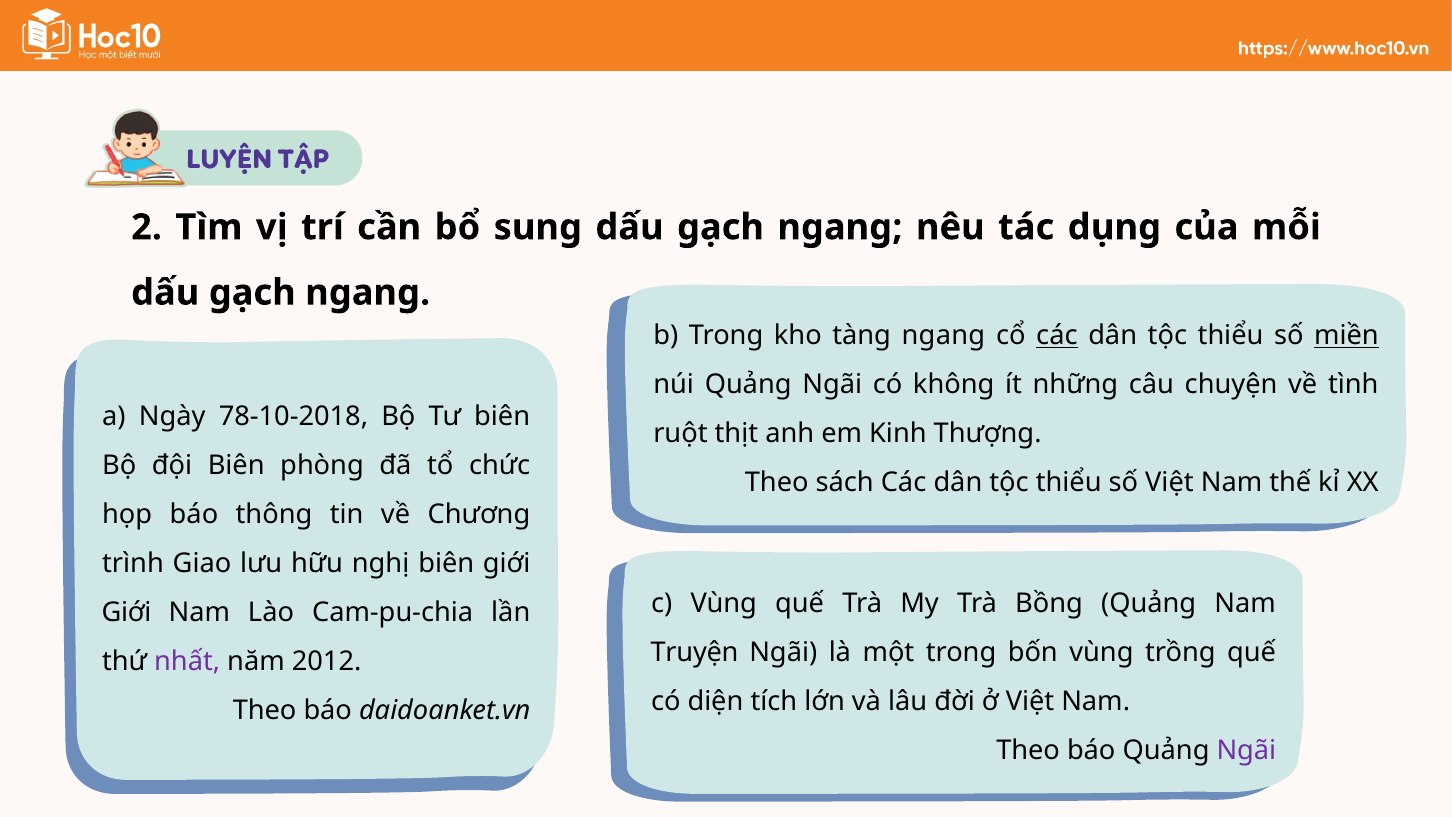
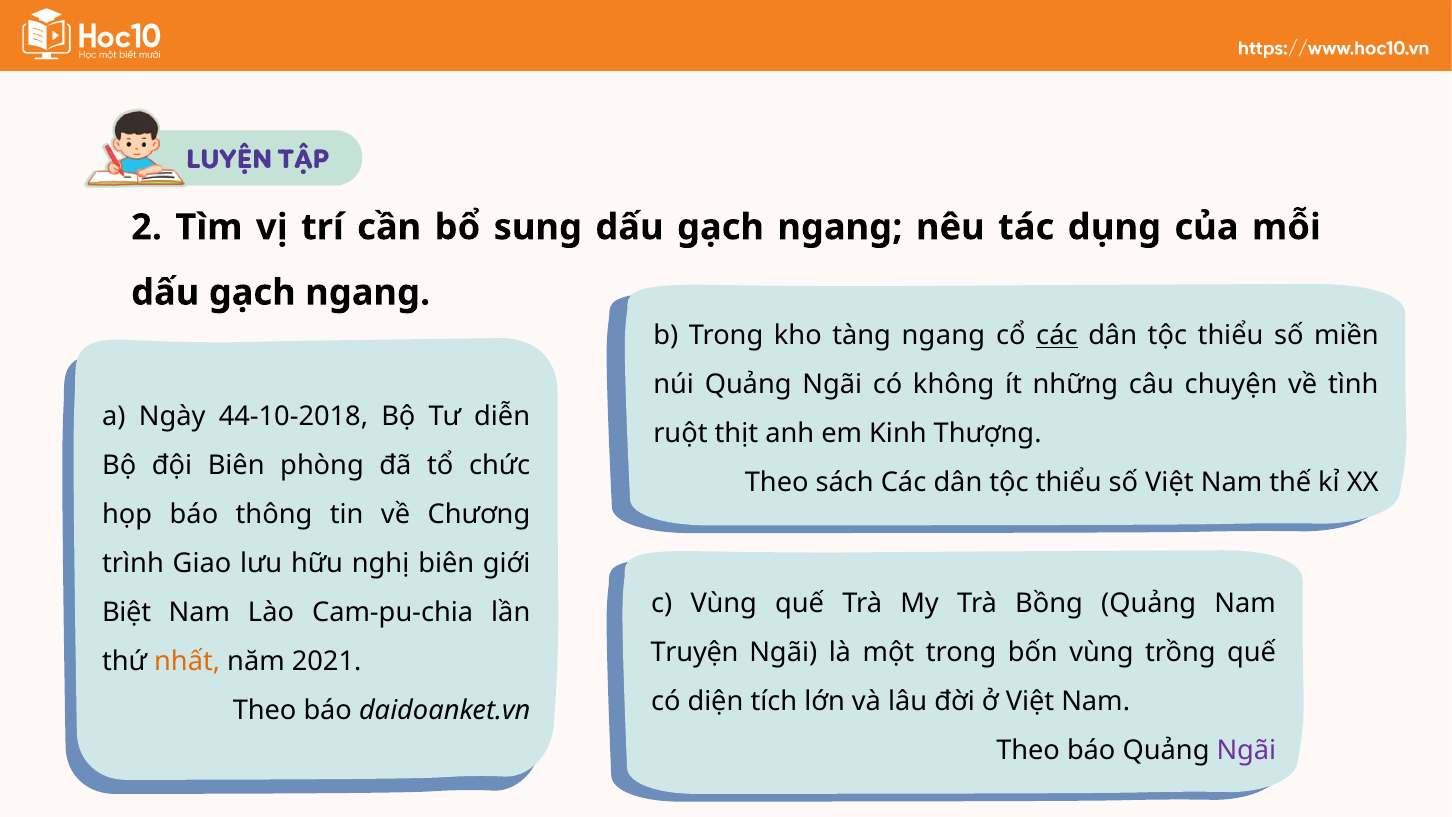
miền underline: present -> none
78-10-2018: 78-10-2018 -> 44-10-2018
Tư biên: biên -> diễn
Giới at (127, 613): Giới -> Biệt
nhất colour: purple -> orange
2012: 2012 -> 2021
